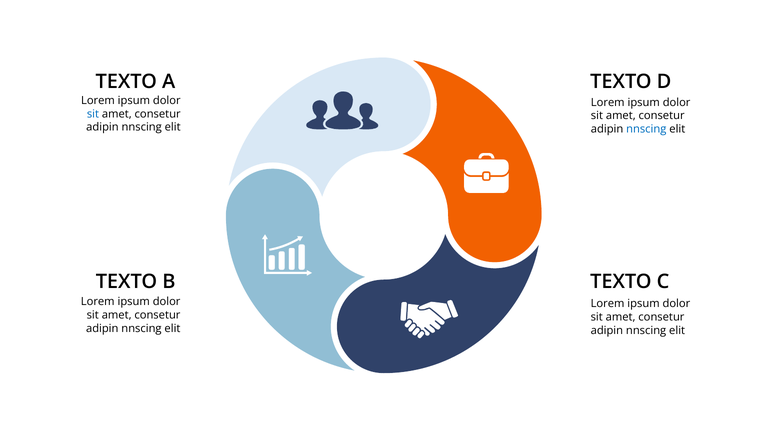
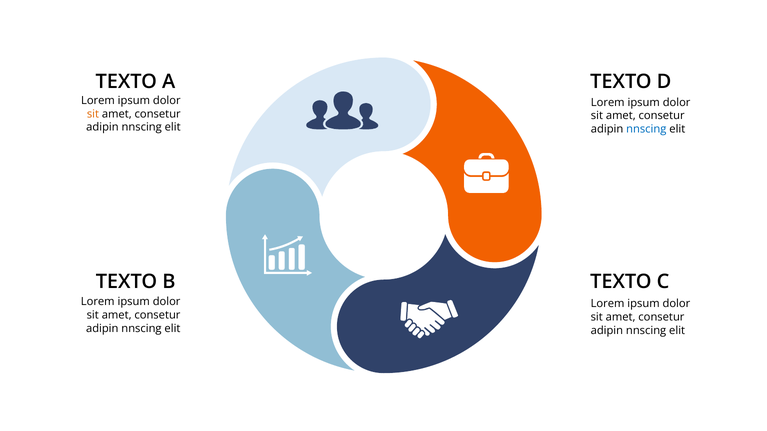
sit at (93, 114) colour: blue -> orange
